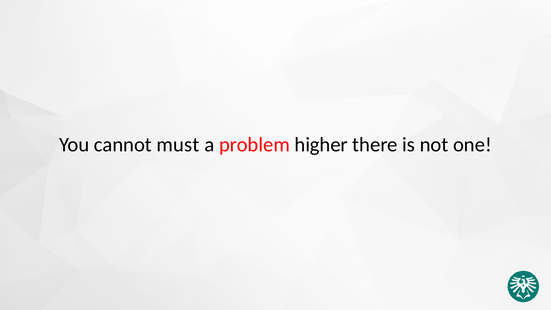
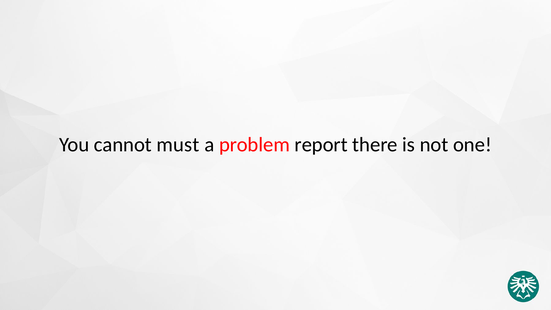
higher: higher -> report
